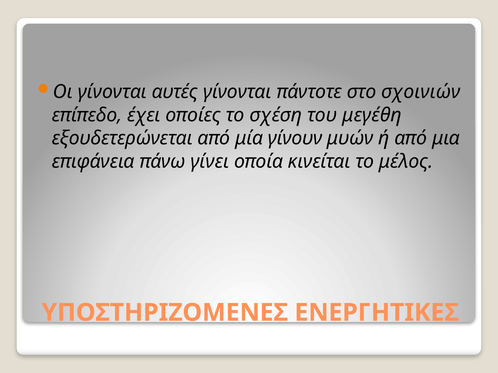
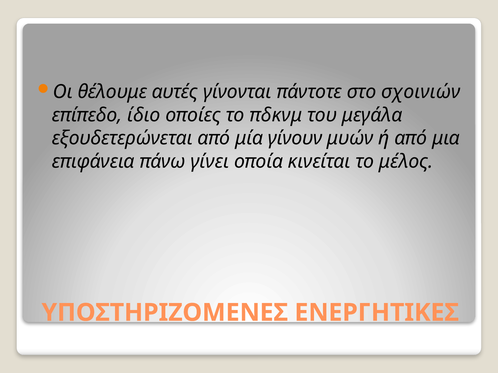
Οι γίνονται: γίνονται -> θέλουμε
έχει: έχει -> ίδιο
σχέση: σχέση -> πδκνμ
μεγέθη: μεγέθη -> μεγάλα
